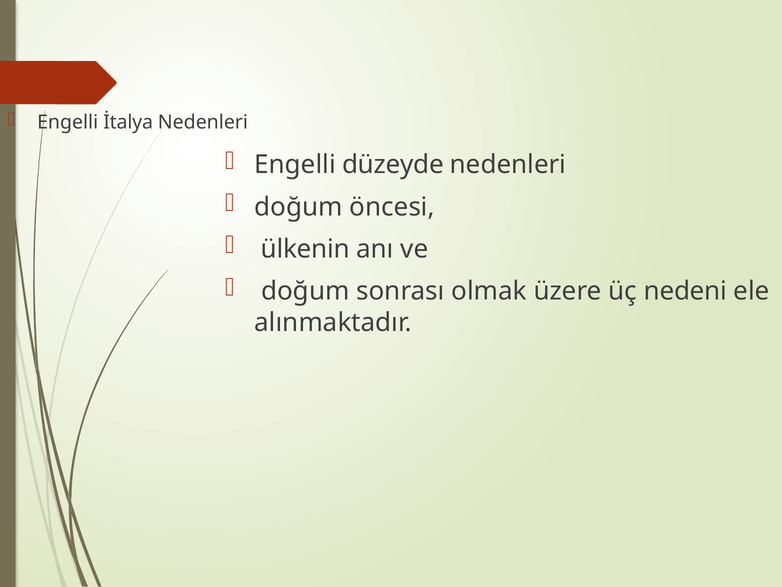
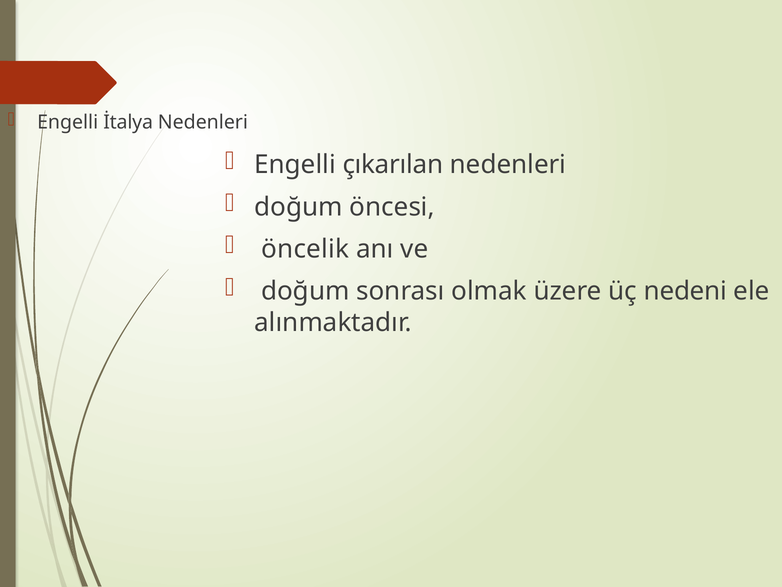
düzeyde: düzeyde -> çıkarılan
ülkenin: ülkenin -> öncelik
